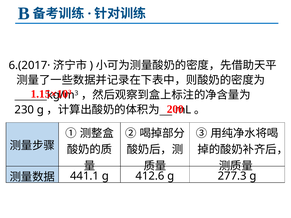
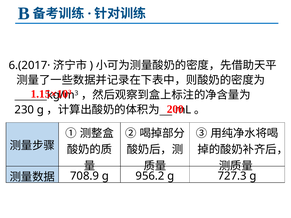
441.1: 441.1 -> 708.9
412.6: 412.6 -> 956.2
277.3: 277.3 -> 727.3
